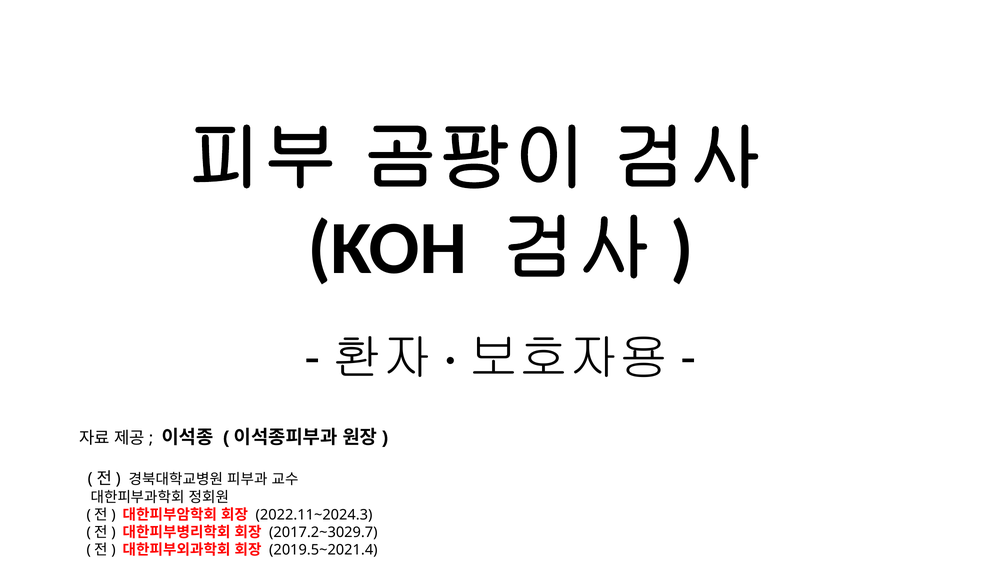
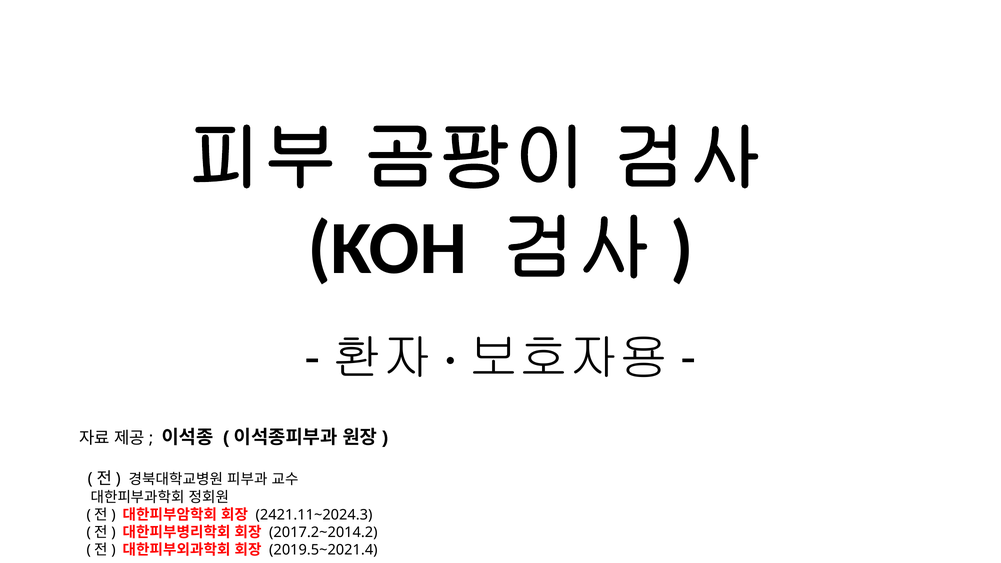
2022.11~2024.3: 2022.11~2024.3 -> 2421.11~2024.3
2017.2~3029.7: 2017.2~3029.7 -> 2017.2~2014.2
